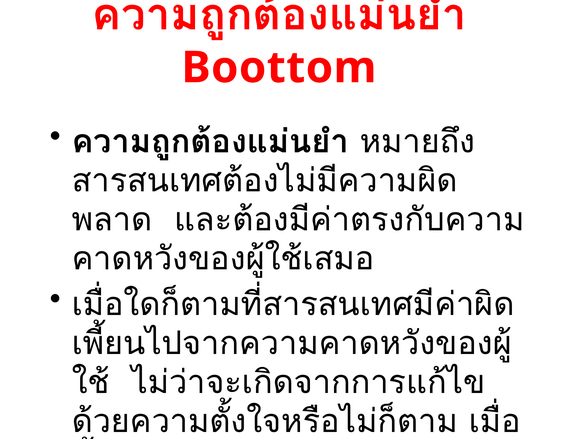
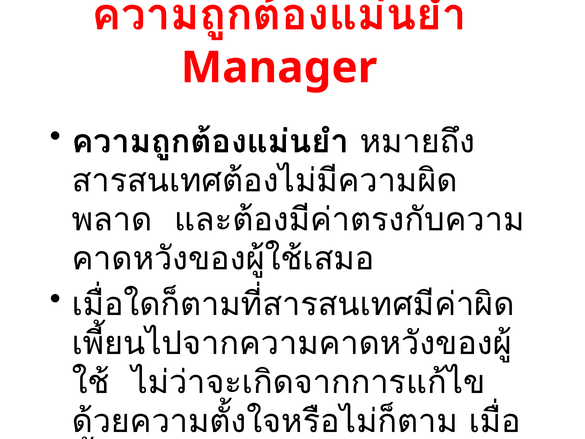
Boottom: Boottom -> Manager
